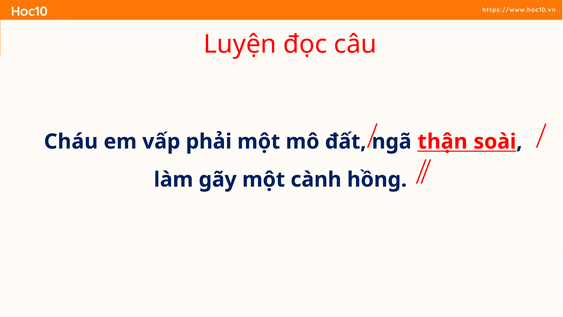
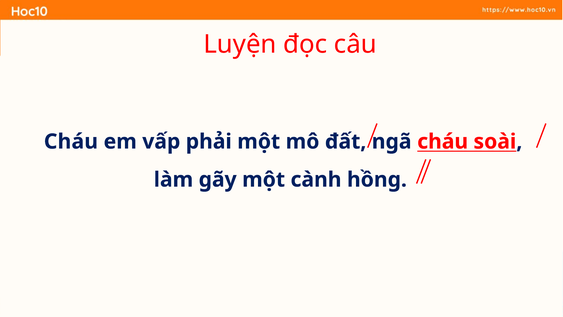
ngã thận: thận -> cháu
